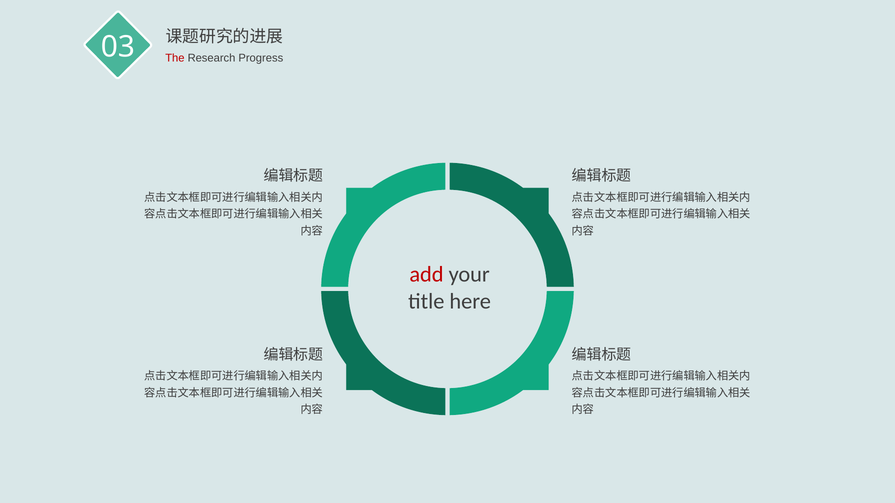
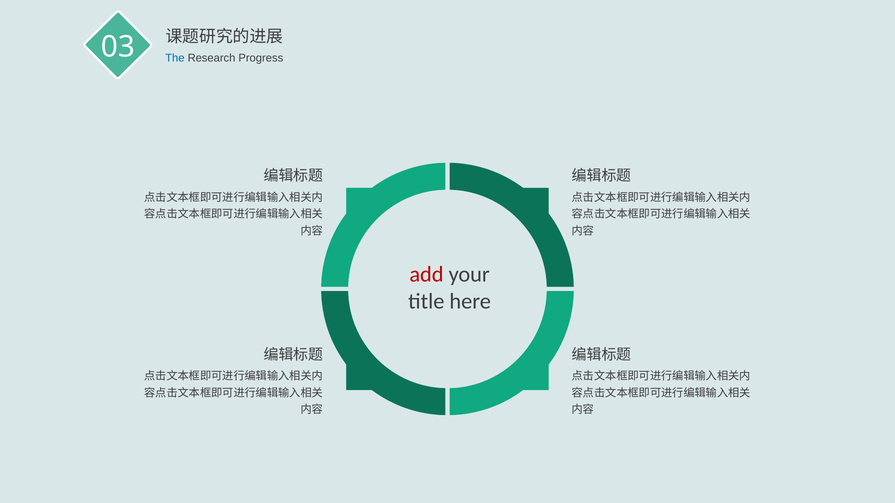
The colour: red -> blue
